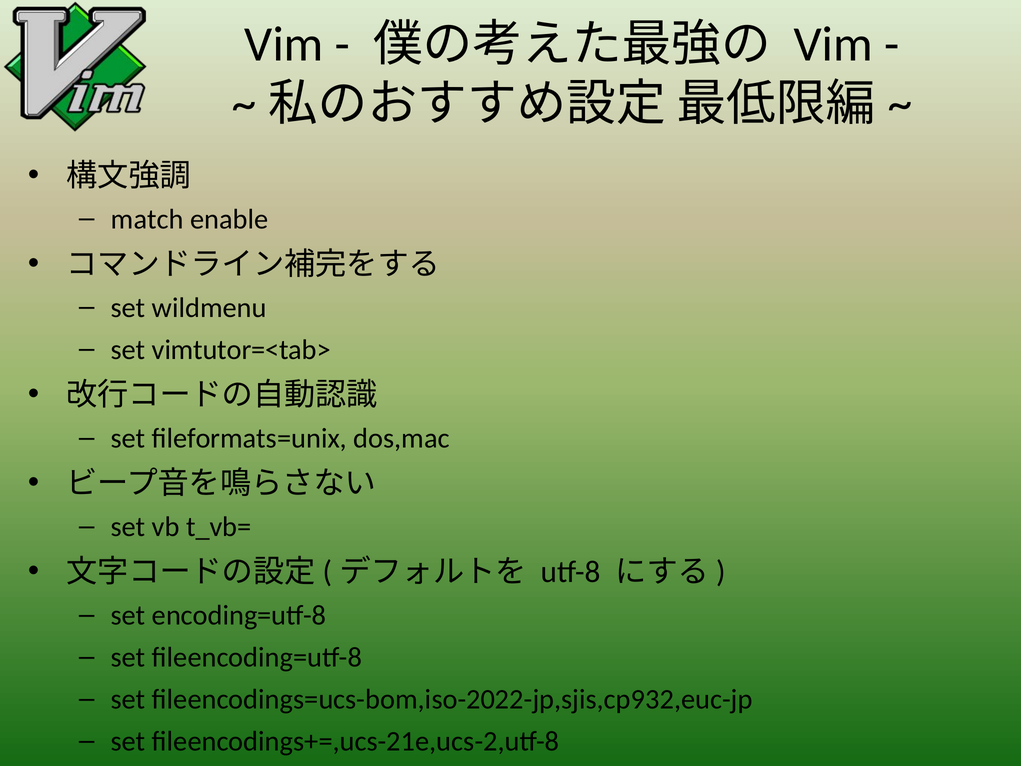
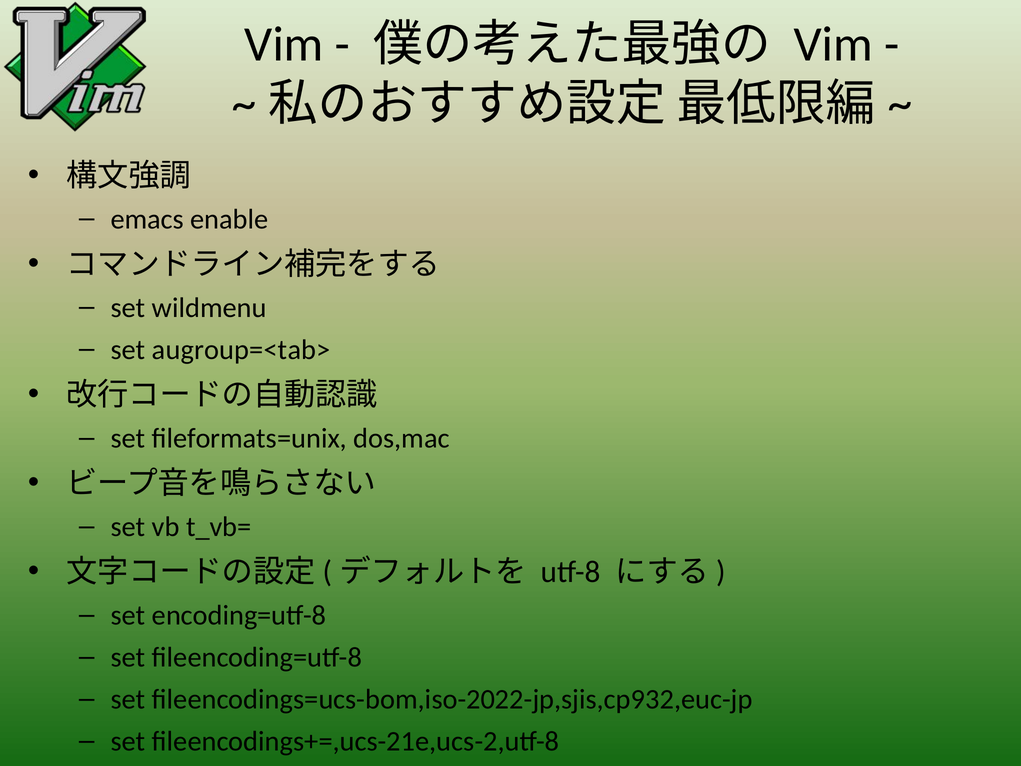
match: match -> emacs
vimtutor=<tab>: vimtutor=<tab> -> augroup=<tab>
